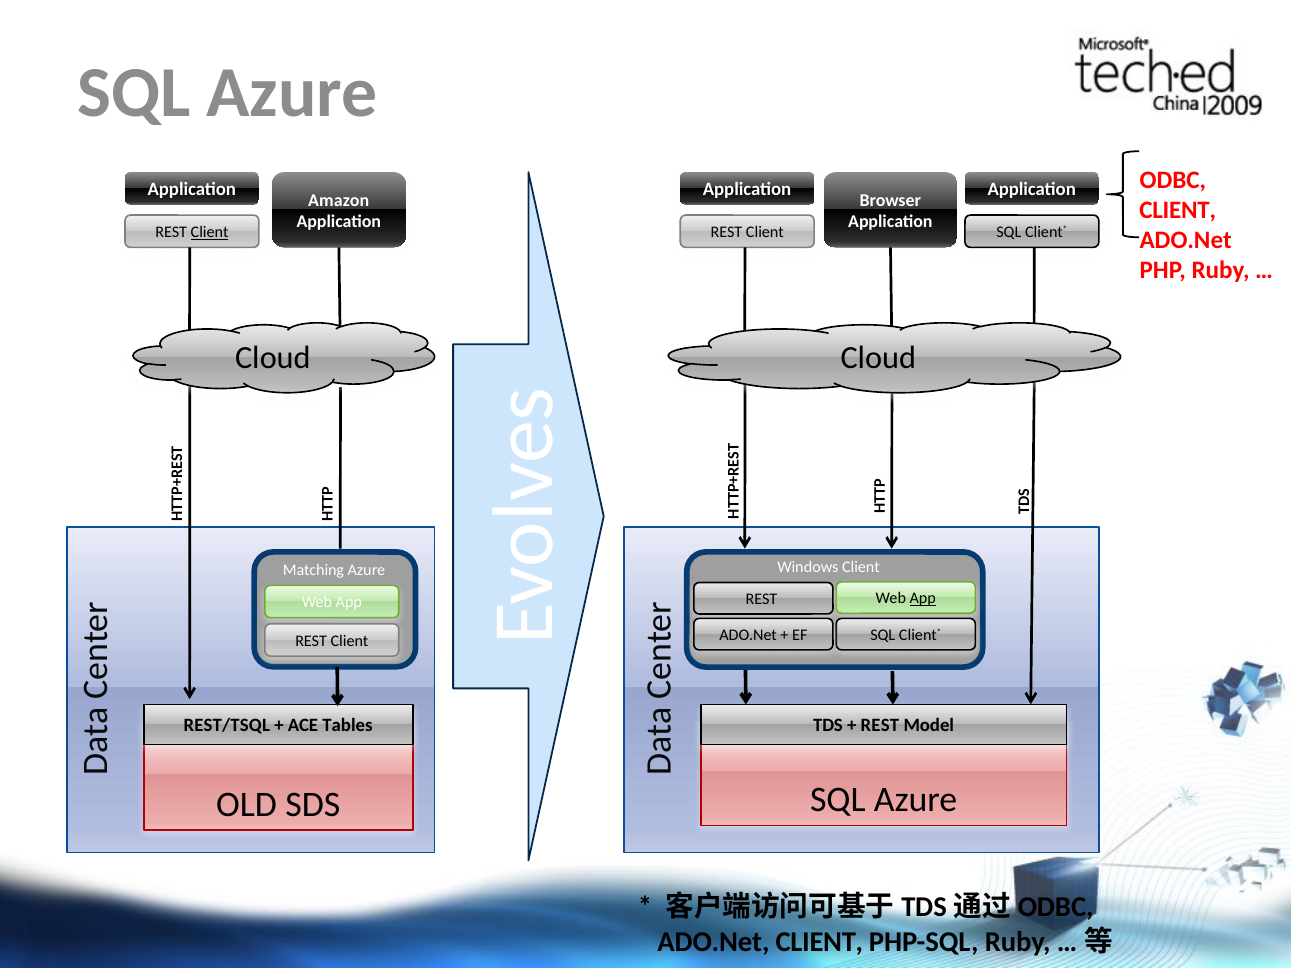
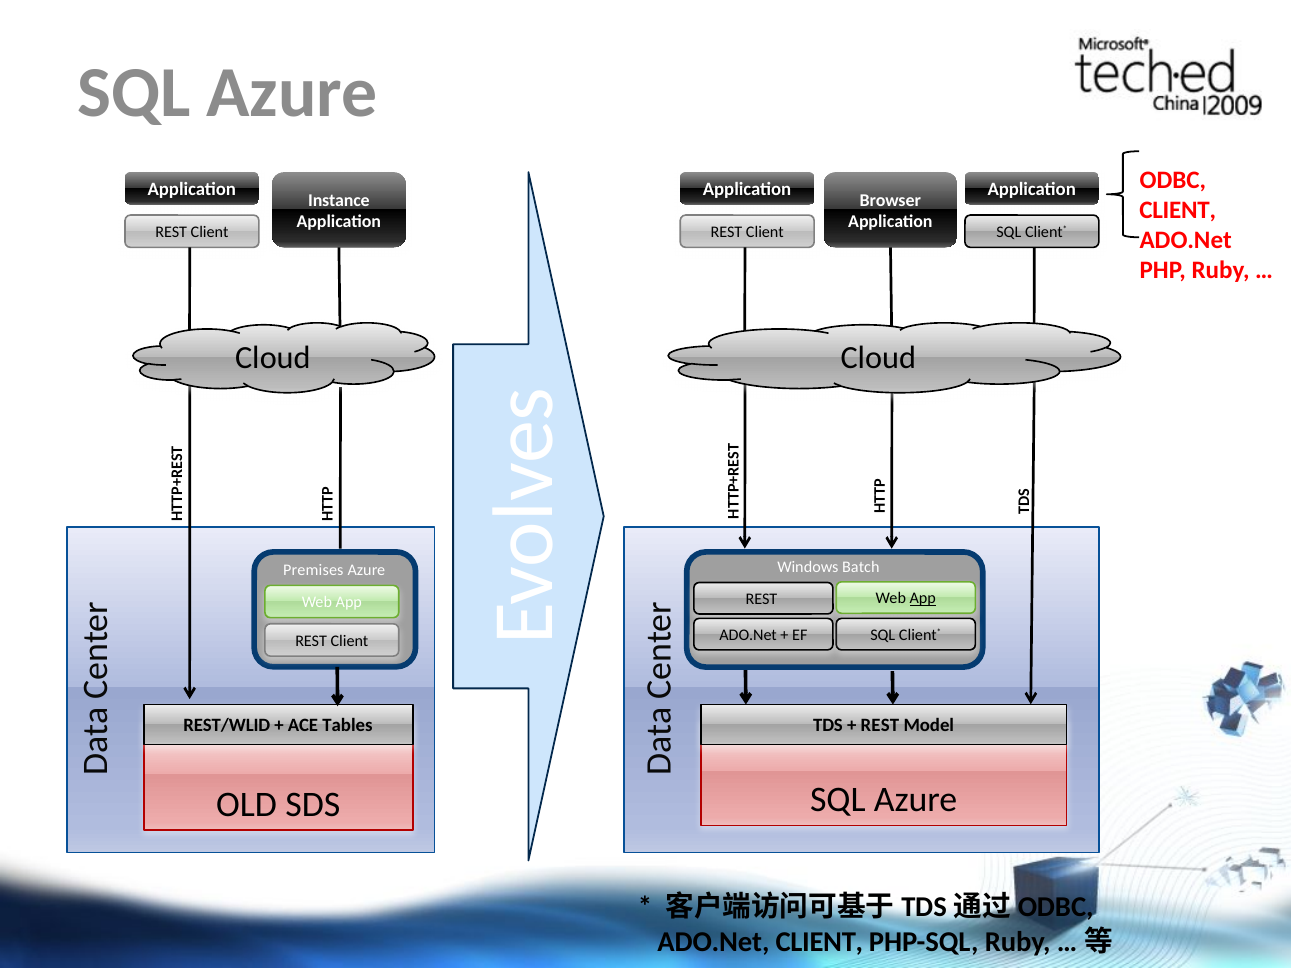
Amazon: Amazon -> Instance
Client at (210, 232) underline: present -> none
Windows Client: Client -> Batch
Matching: Matching -> Premises
REST/TSQL: REST/TSQL -> REST/WLID
